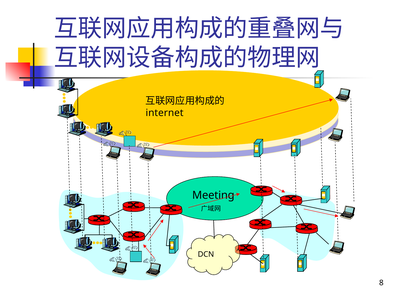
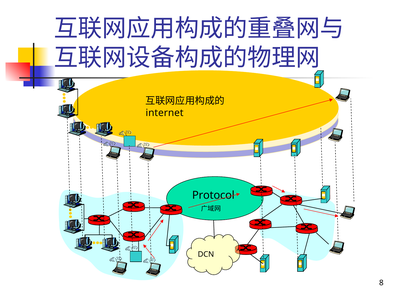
Meeting: Meeting -> Protocol
